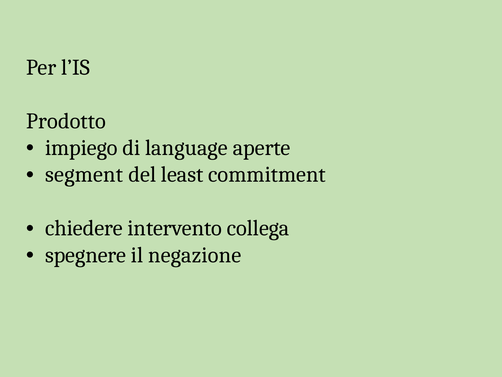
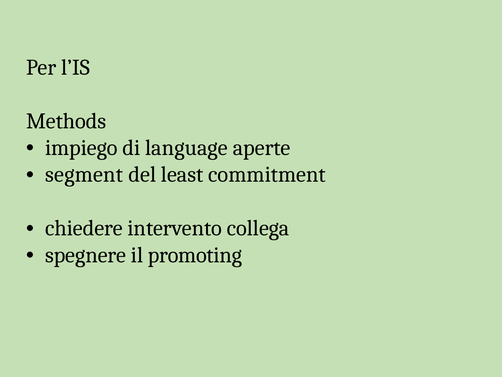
Prodotto: Prodotto -> Methods
negazione: negazione -> promoting
